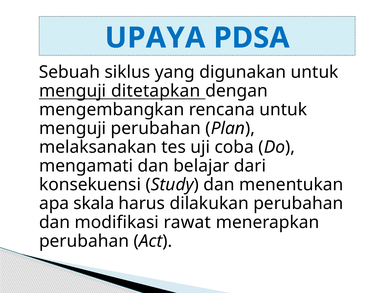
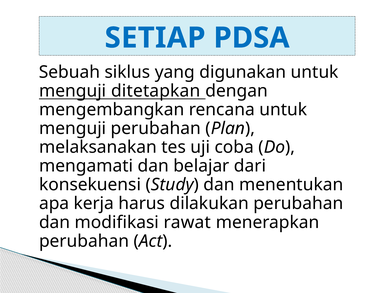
UPAYA: UPAYA -> SETIAP
skala: skala -> kerja
